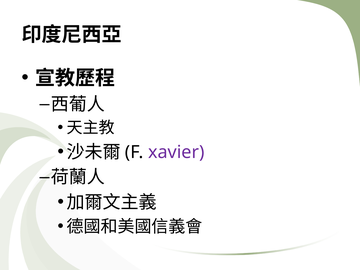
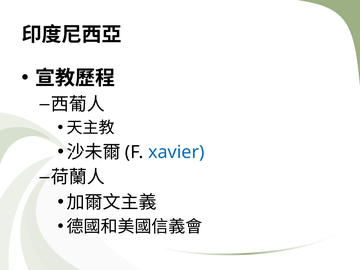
xavier colour: purple -> blue
